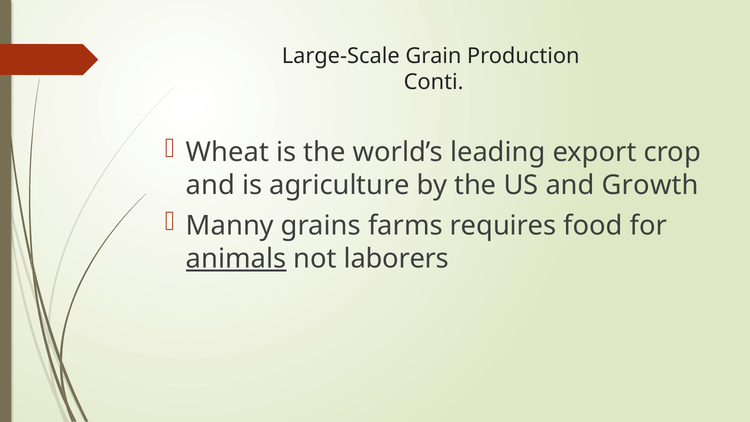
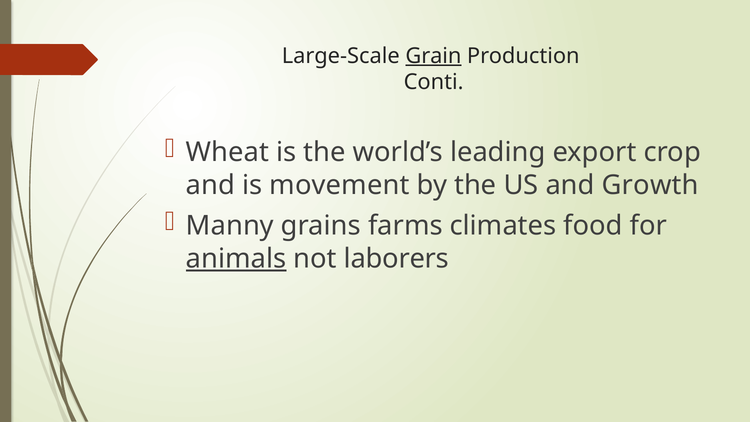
Grain underline: none -> present
agriculture: agriculture -> movement
requires: requires -> climates
